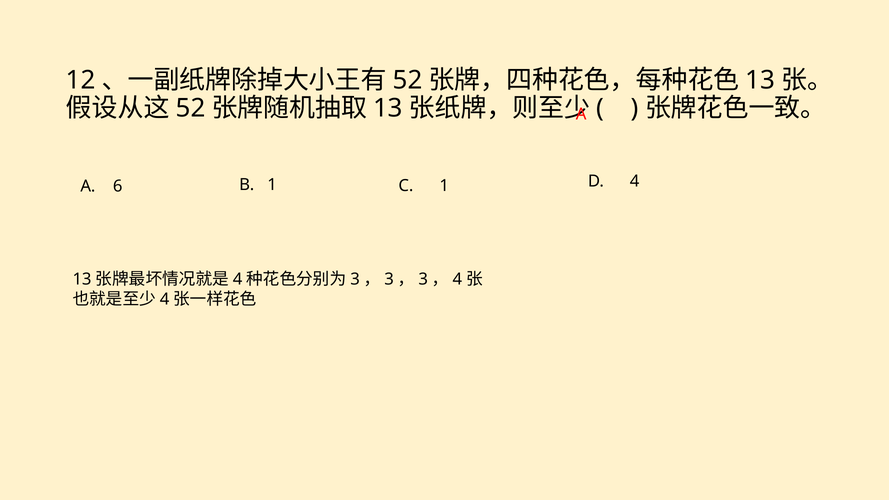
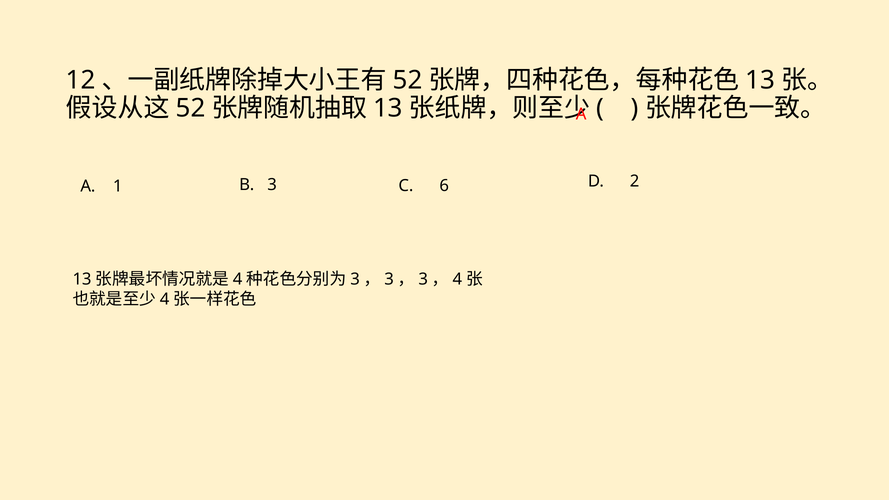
6: 6 -> 1
B 1: 1 -> 3
C 1: 1 -> 6
4: 4 -> 2
